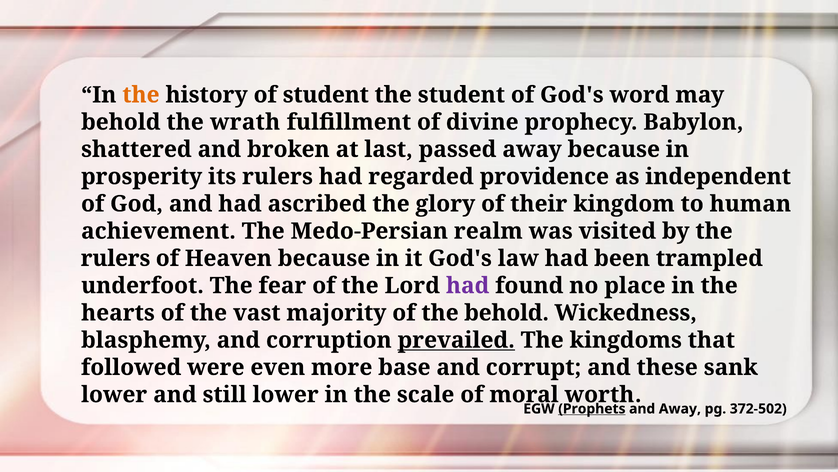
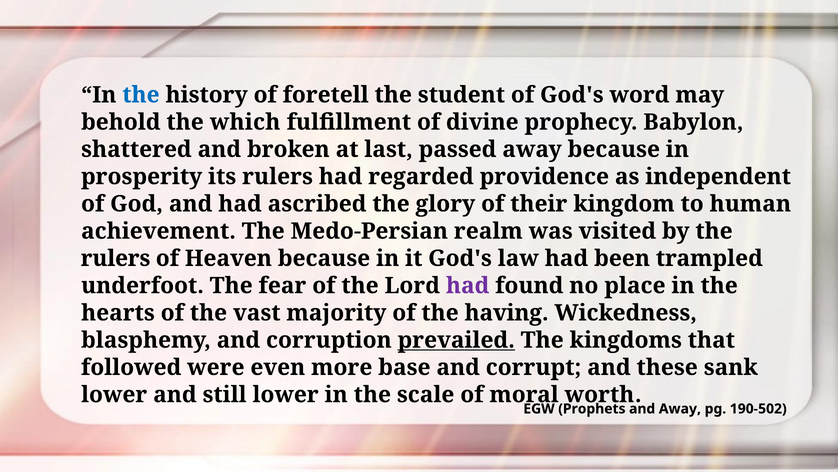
the at (141, 95) colour: orange -> blue
of student: student -> foretell
wrath: wrath -> which
the behold: behold -> having
Prophets underline: present -> none
372-502: 372-502 -> 190-502
